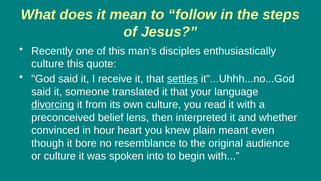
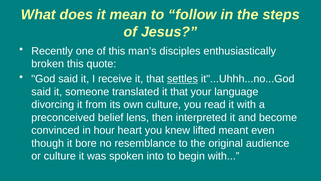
culture at (48, 64): culture -> broken
divorcing underline: present -> none
whether: whether -> become
plain: plain -> lifted
